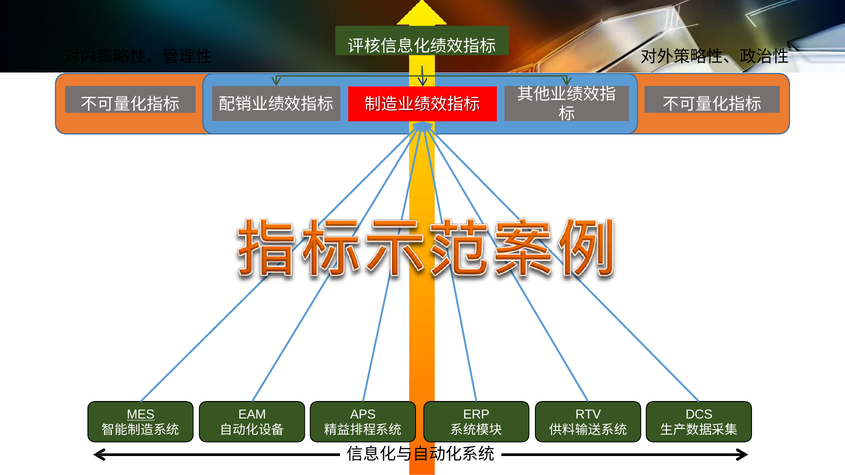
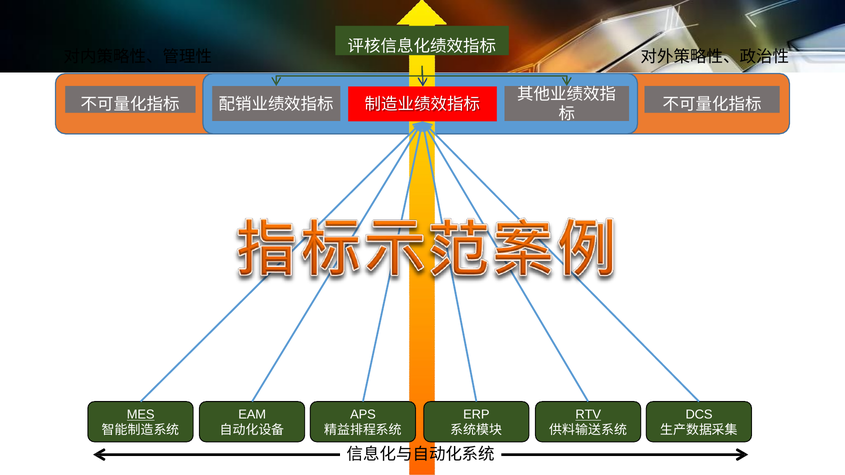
RTV underline: none -> present
